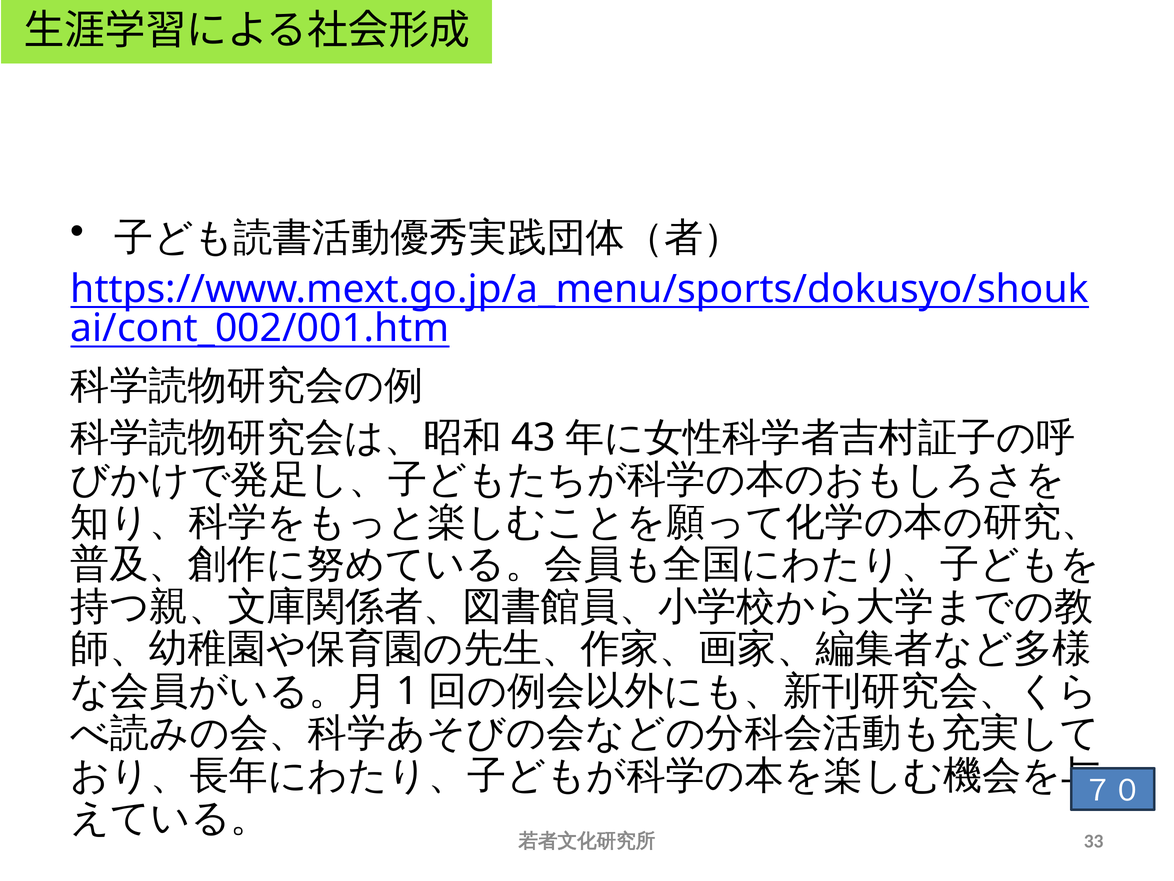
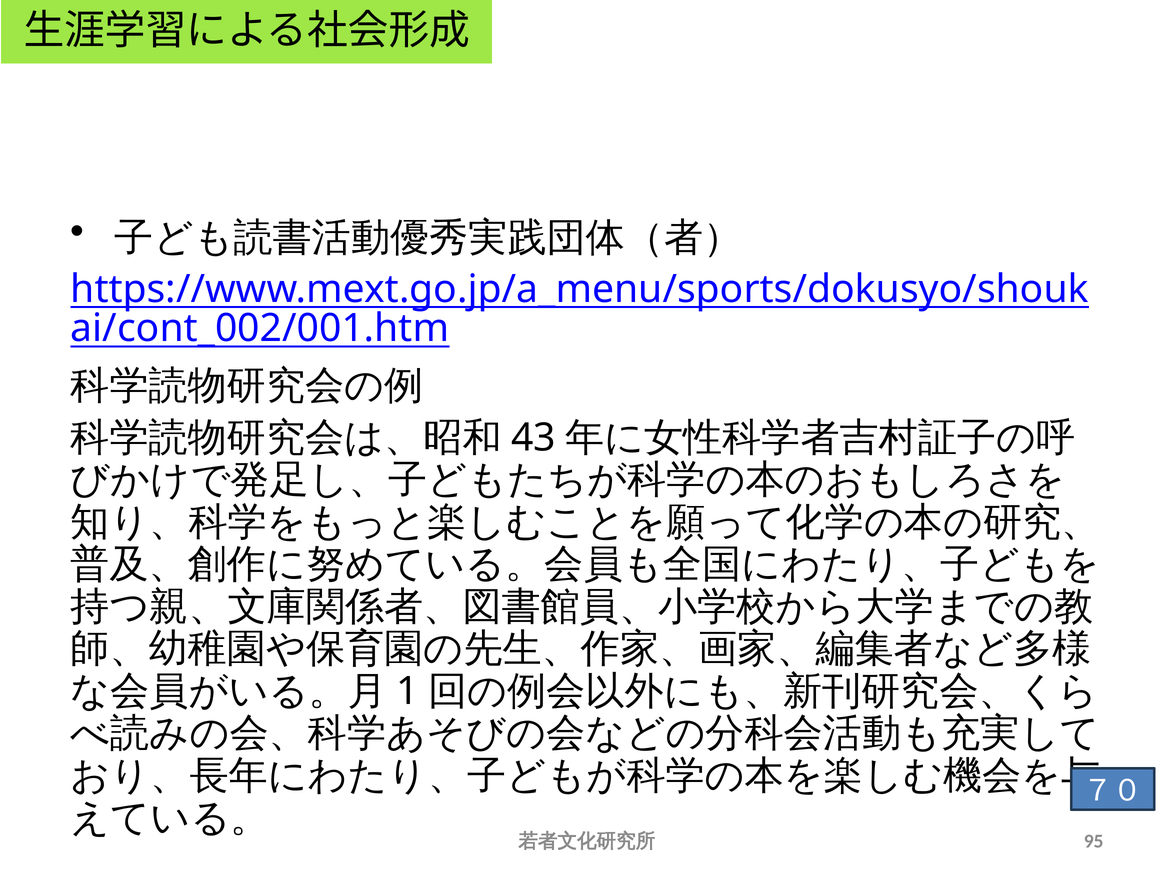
33: 33 -> 95
